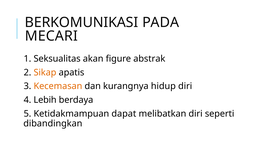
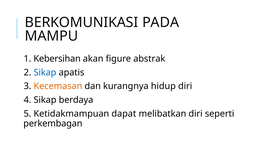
MECARI: MECARI -> MAMPU
Seksualitas: Seksualitas -> Kebersihan
Sikap at (45, 72) colour: orange -> blue
4 Lebih: Lebih -> Sikap
dibandingkan: dibandingkan -> perkembagan
